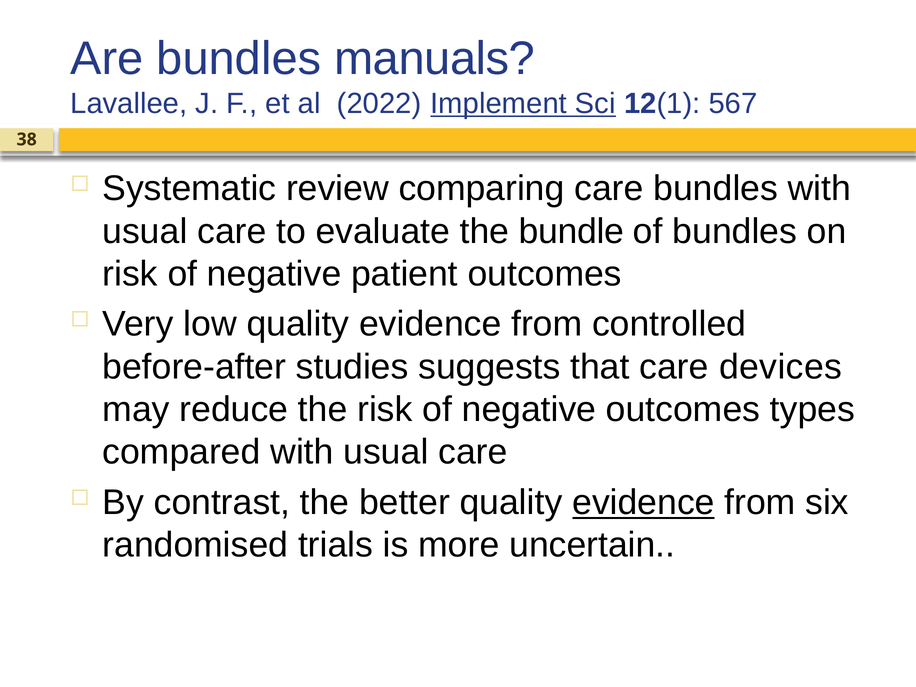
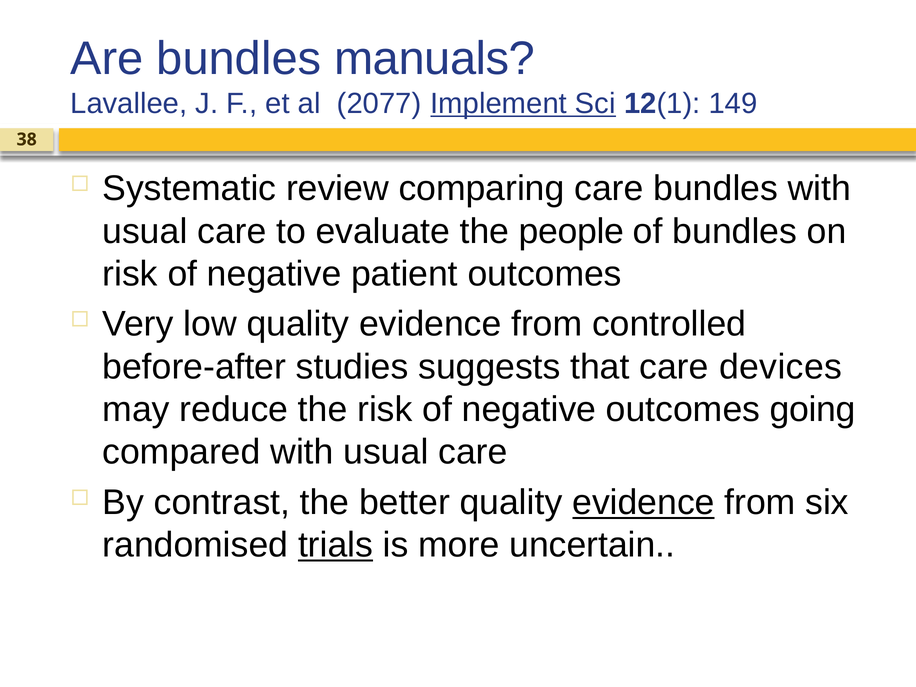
2022: 2022 -> 2077
567: 567 -> 149
bundle: bundle -> people
types: types -> going
trials underline: none -> present
